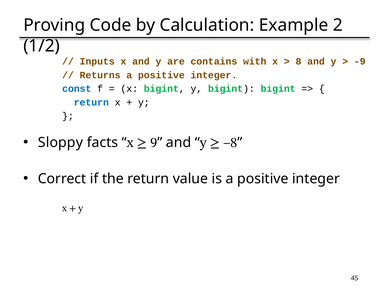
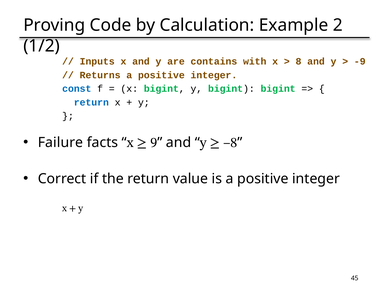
Sloppy: Sloppy -> Failure
